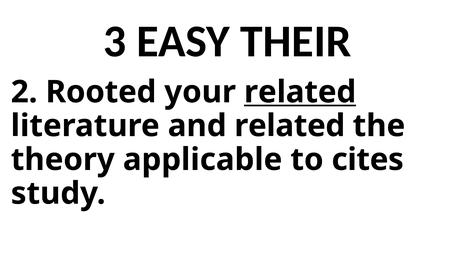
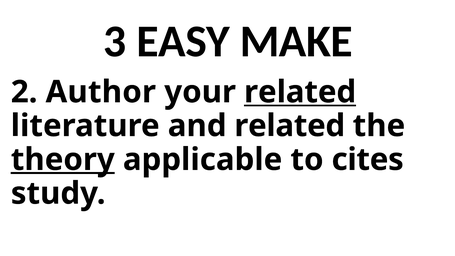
THEIR: THEIR -> MAKE
Rooted: Rooted -> Author
theory underline: none -> present
